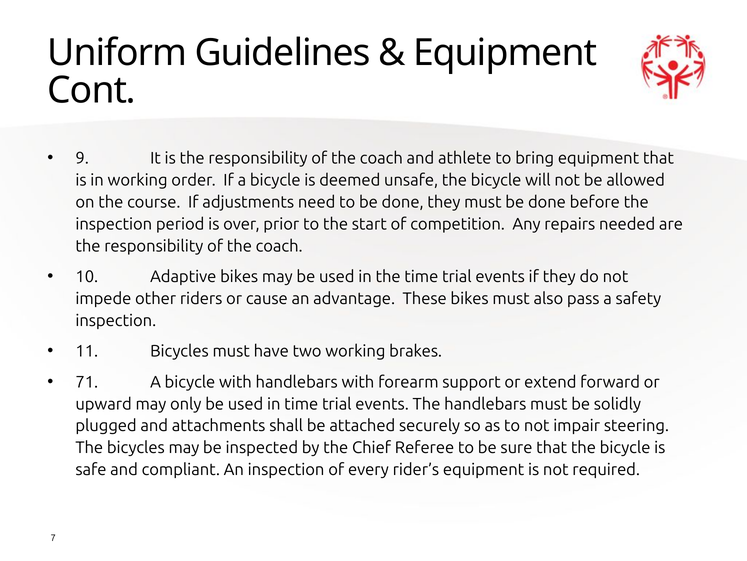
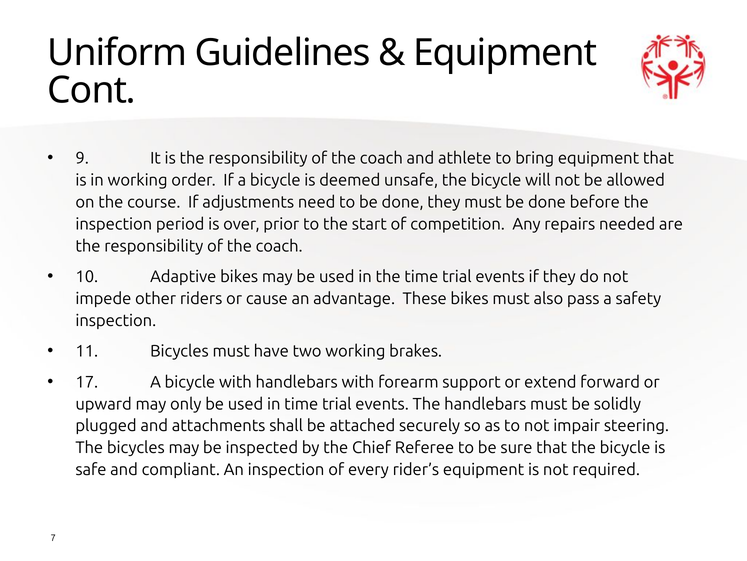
71: 71 -> 17
